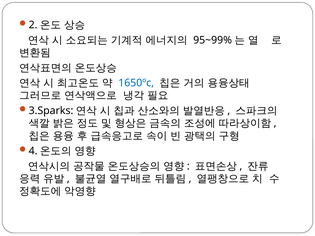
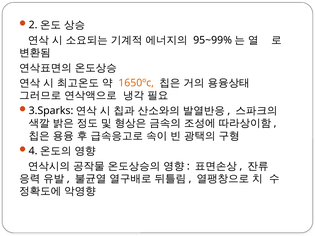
1650ºc colour: blue -> orange
